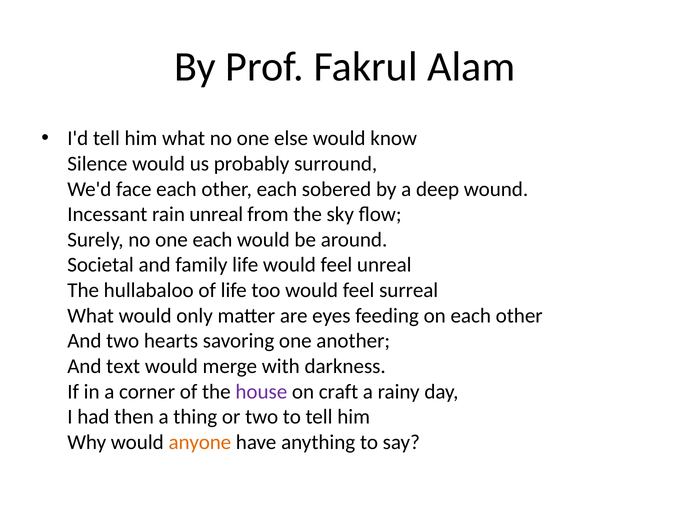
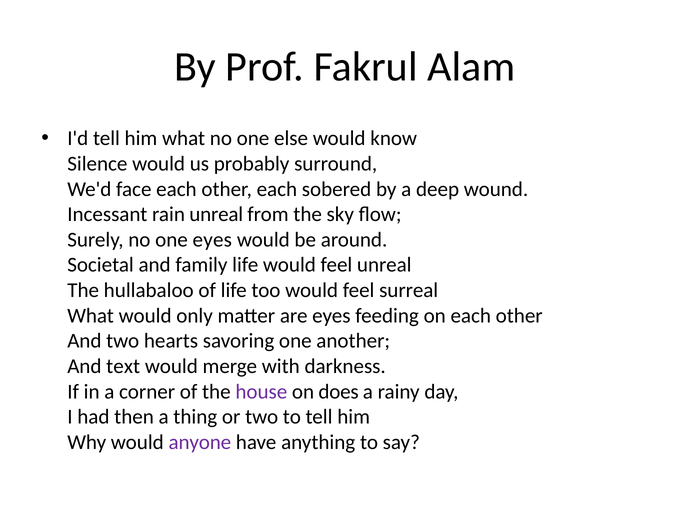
one each: each -> eyes
craft: craft -> does
anyone colour: orange -> purple
